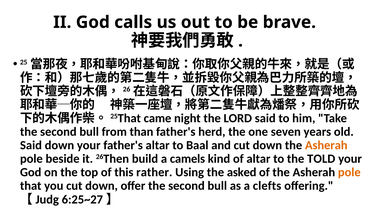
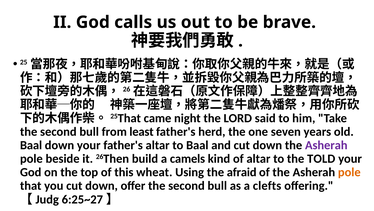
than: than -> least
Said at (31, 145): Said -> Baal
Asherah at (326, 145) colour: orange -> purple
rather: rather -> wheat
asked: asked -> afraid
